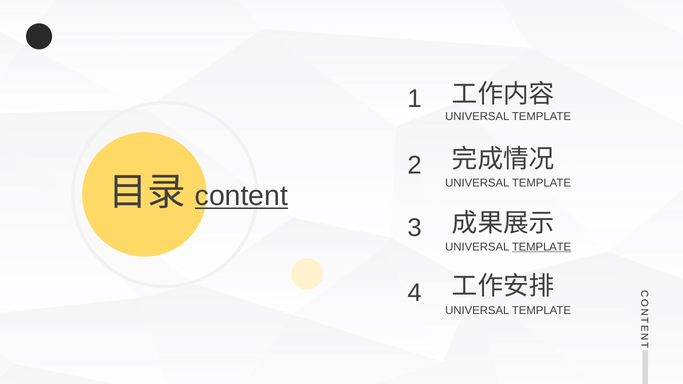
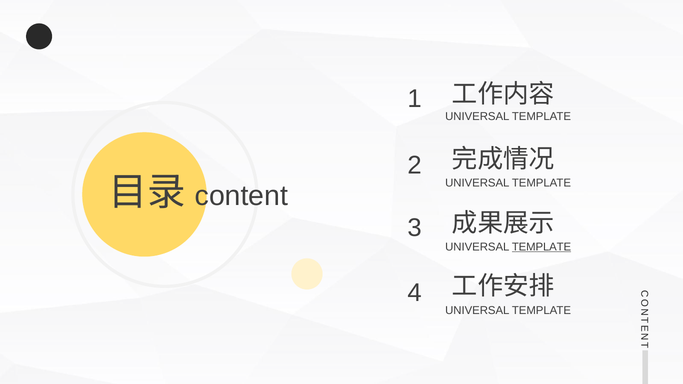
content underline: present -> none
